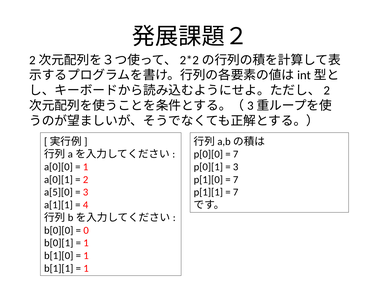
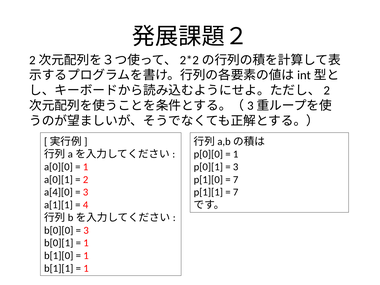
7 at (236, 154): 7 -> 1
a[5][0: a[5][0 -> a[4][0
0 at (86, 230): 0 -> 3
